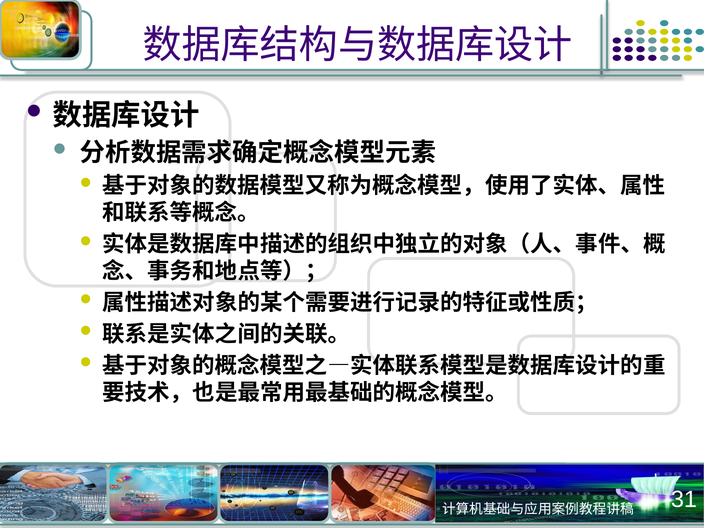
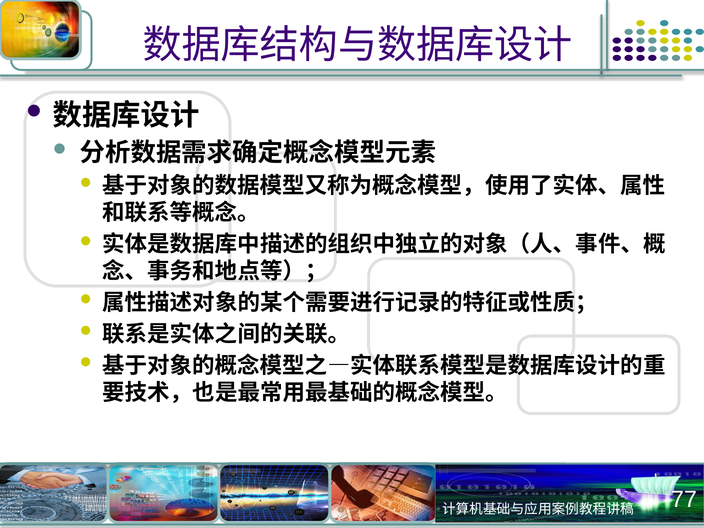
31: 31 -> 77
